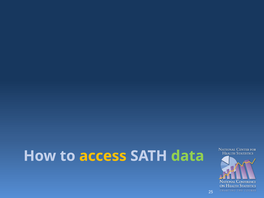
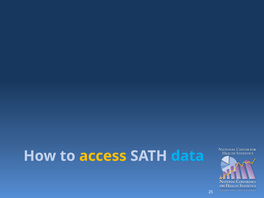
data colour: light green -> light blue
